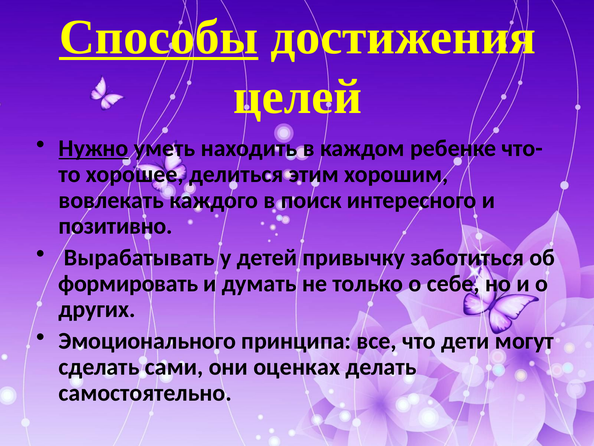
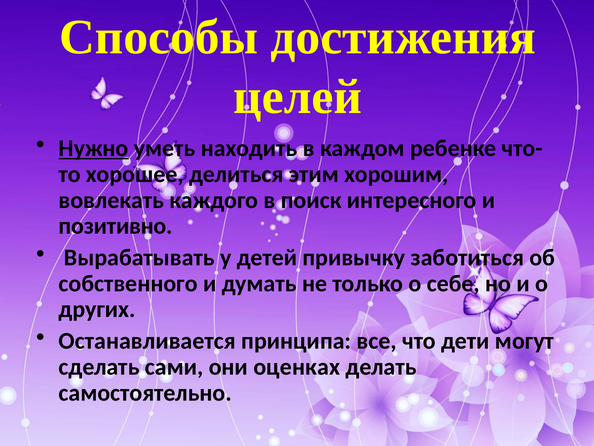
Способы underline: present -> none
формировать: формировать -> собственного
Эмоционального: Эмоционального -> Останавливается
